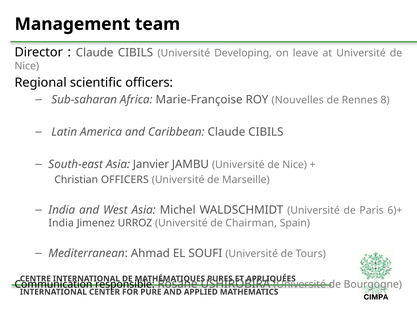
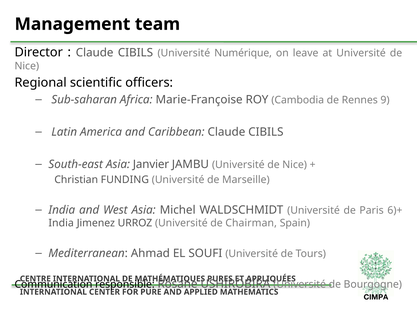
Developing: Developing -> Numérique
Nouvelles: Nouvelles -> Cambodia
8: 8 -> 9
Christian OFFICERS: OFFICERS -> FUNDING
